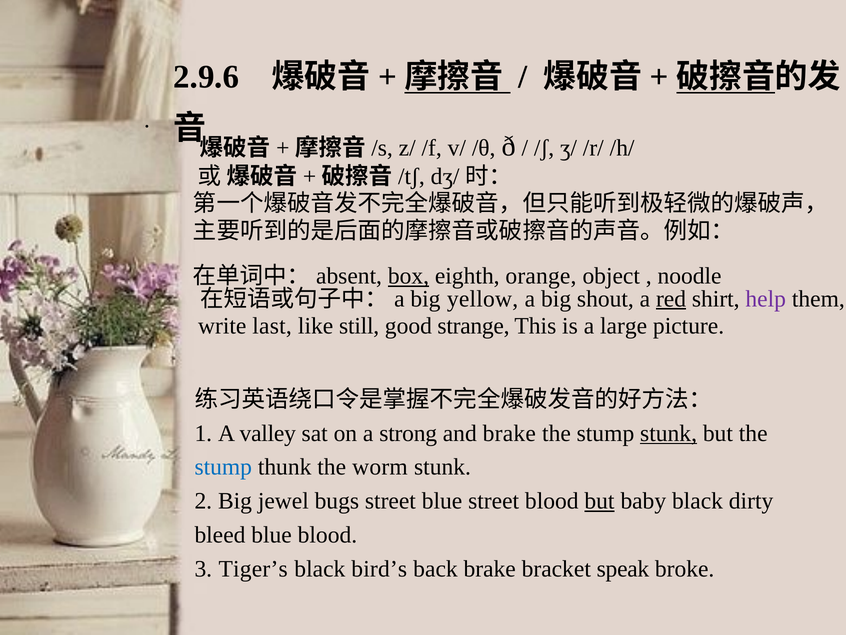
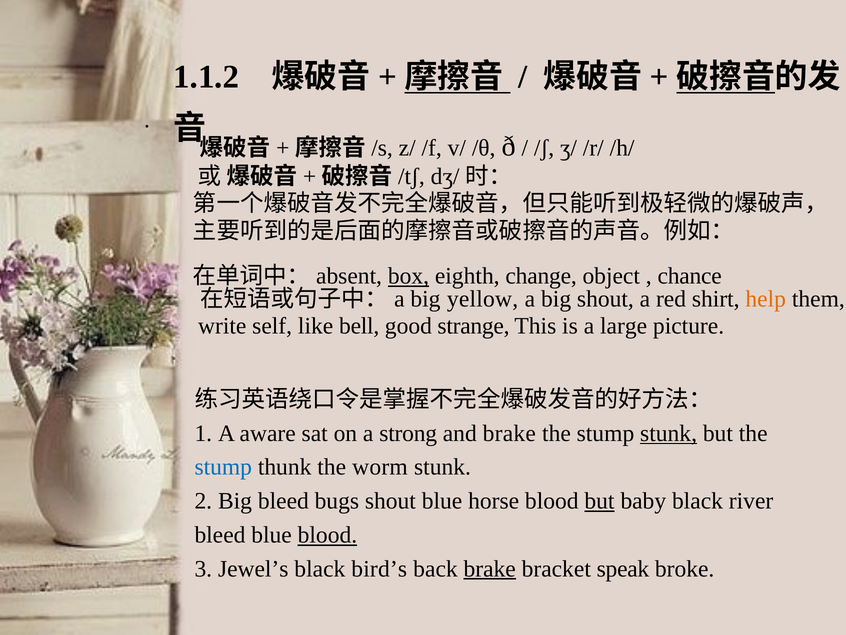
2.9.6: 2.9.6 -> 1.1.2
orange: orange -> change
noodle: noodle -> chance
red underline: present -> none
help colour: purple -> orange
last: last -> self
still: still -> bell
valley: valley -> aware
Big jewel: jewel -> bleed
bugs street: street -> shout
blue street: street -> horse
dirty: dirty -> river
blood at (327, 535) underline: none -> present
Tiger’s: Tiger’s -> Jewel’s
brake at (490, 568) underline: none -> present
